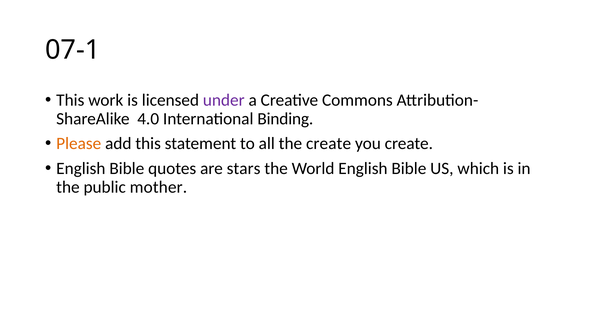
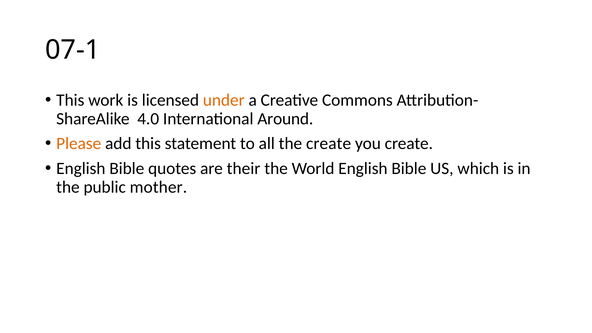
under colour: purple -> orange
Binding: Binding -> Around
stars: stars -> their
